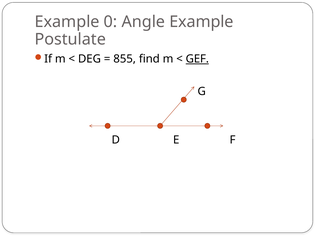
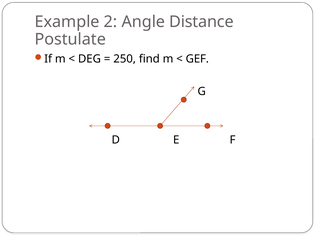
0: 0 -> 2
Angle Example: Example -> Distance
855: 855 -> 250
GEF underline: present -> none
